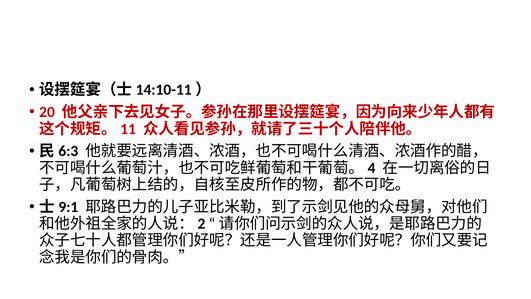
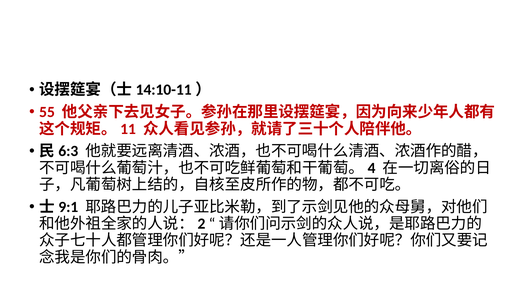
20: 20 -> 55
